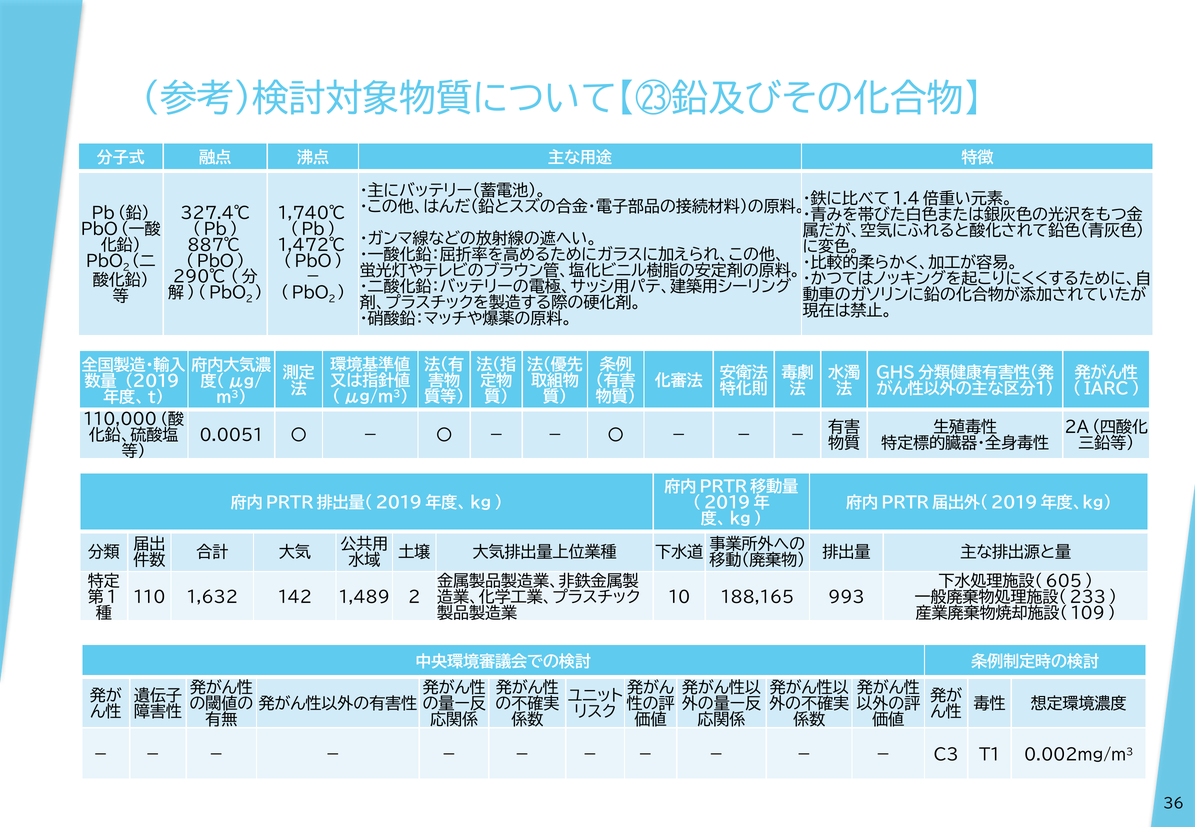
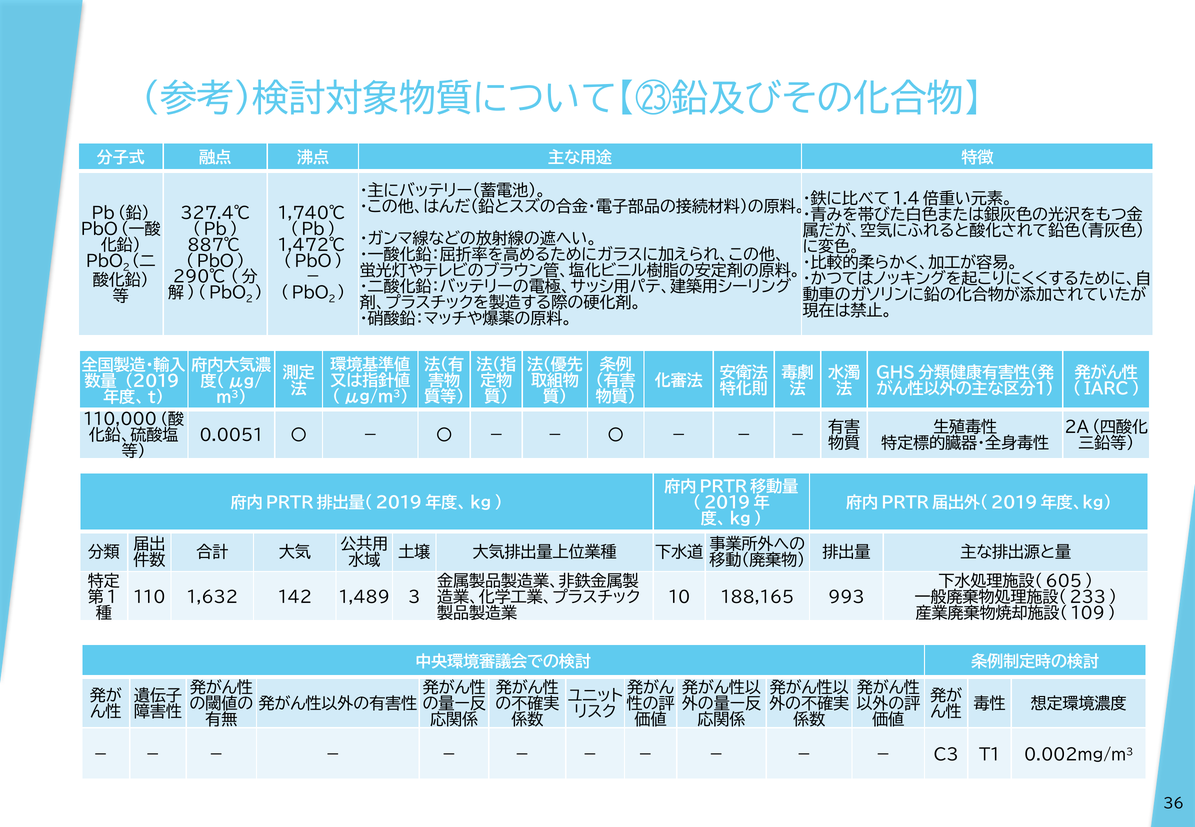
1,489 2: 2 -> 3
